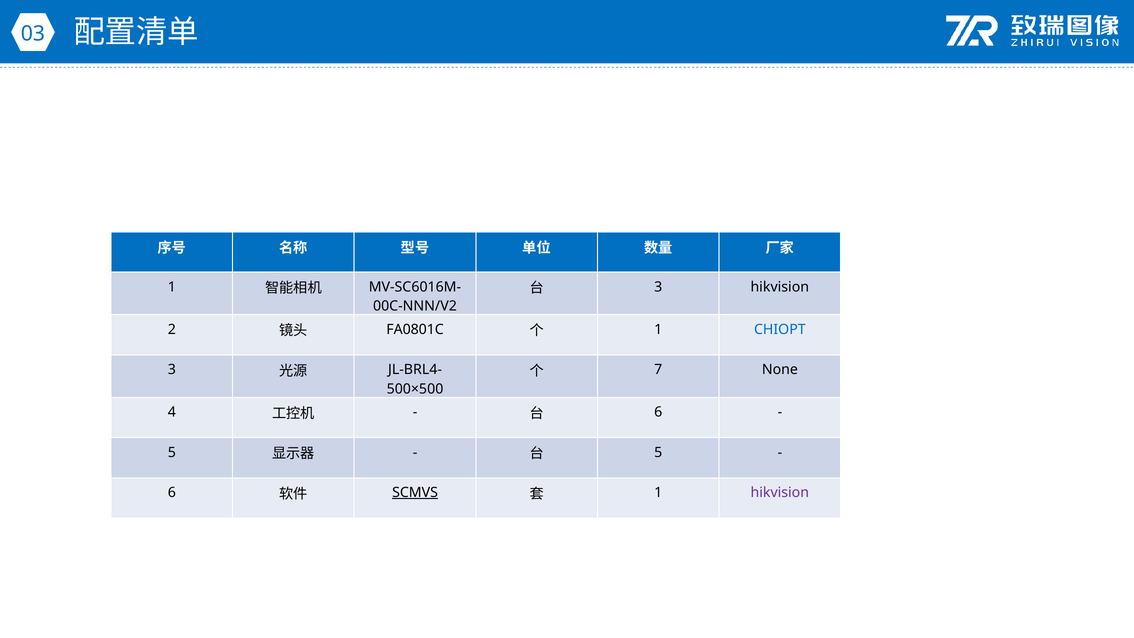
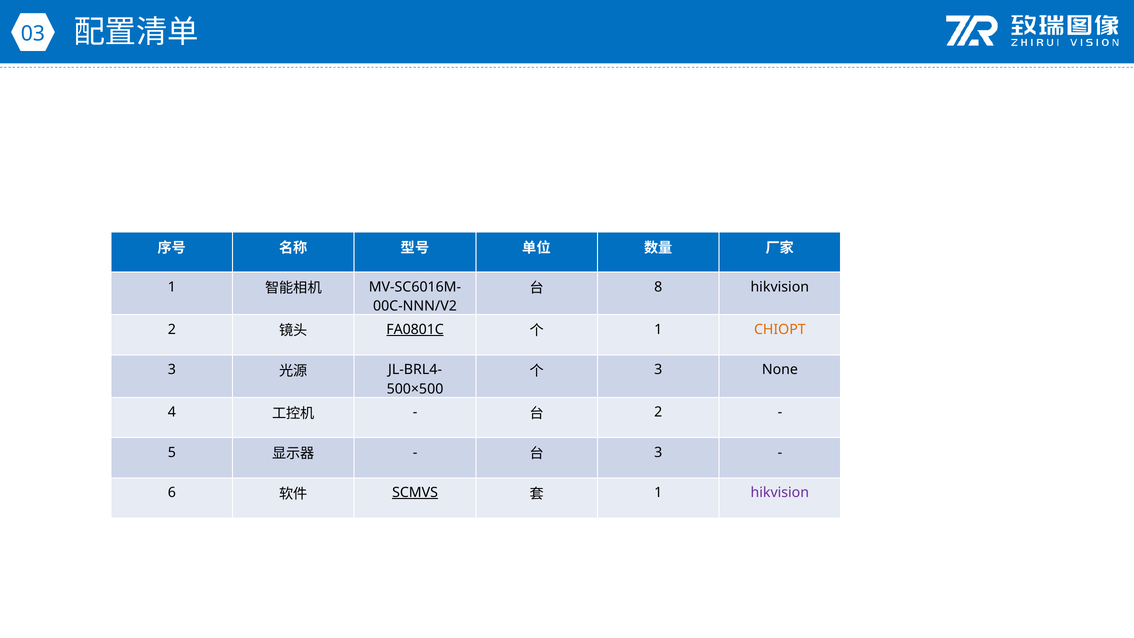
3 at (658, 287): 3 -> 8
FA0801C underline: none -> present
CHIOPT colour: blue -> orange
7 at (658, 370): 7 -> 3
6 at (658, 412): 6 -> 2
5 at (658, 452): 5 -> 3
